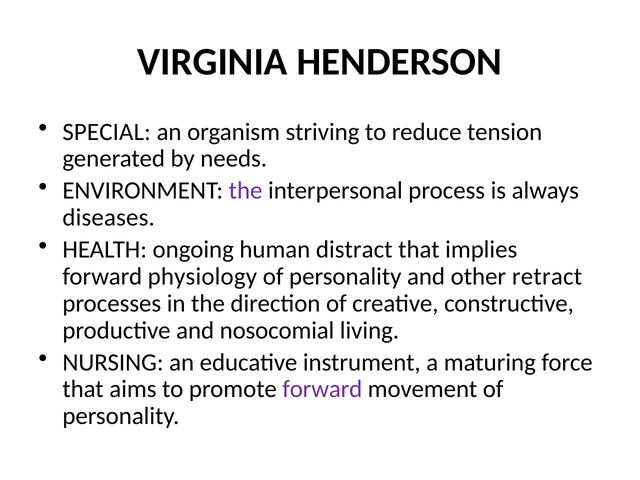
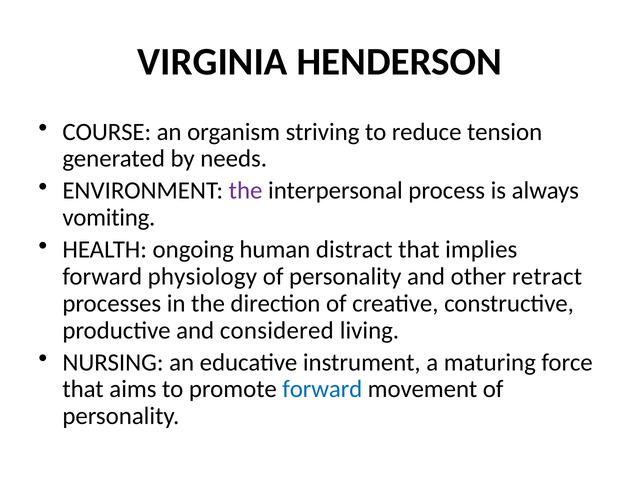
SPECIAL: SPECIAL -> COURSE
diseases: diseases -> vomiting
nosocomial: nosocomial -> considered
forward at (322, 389) colour: purple -> blue
